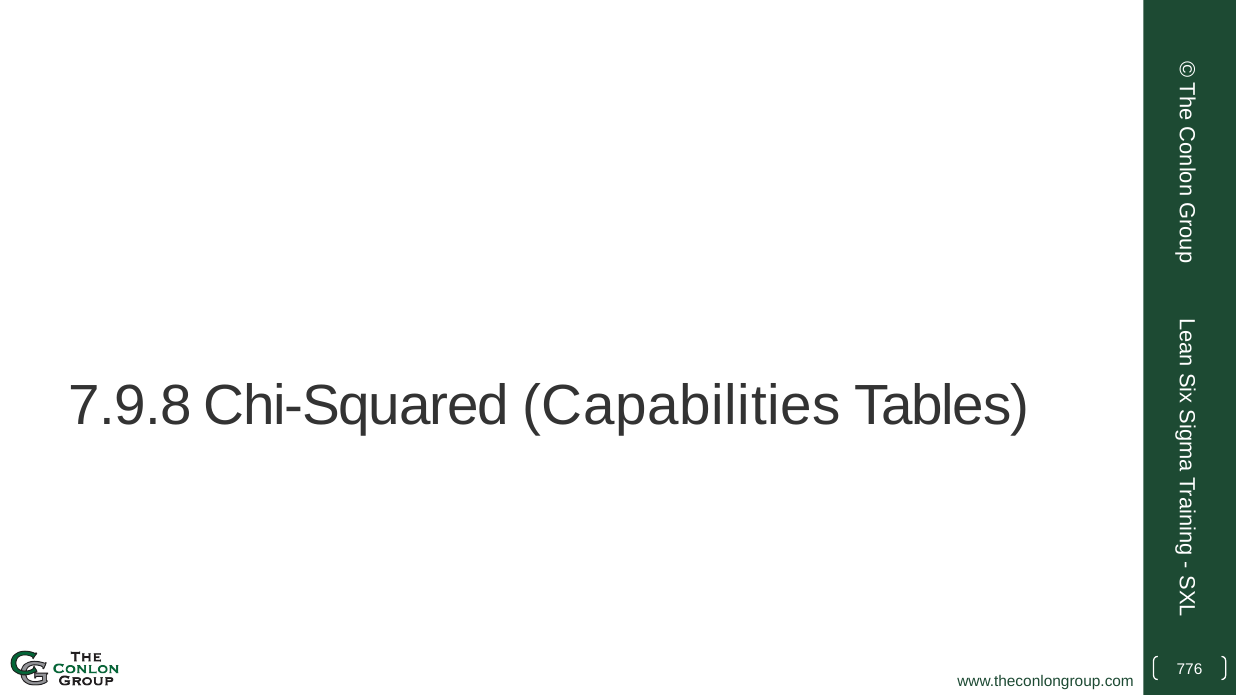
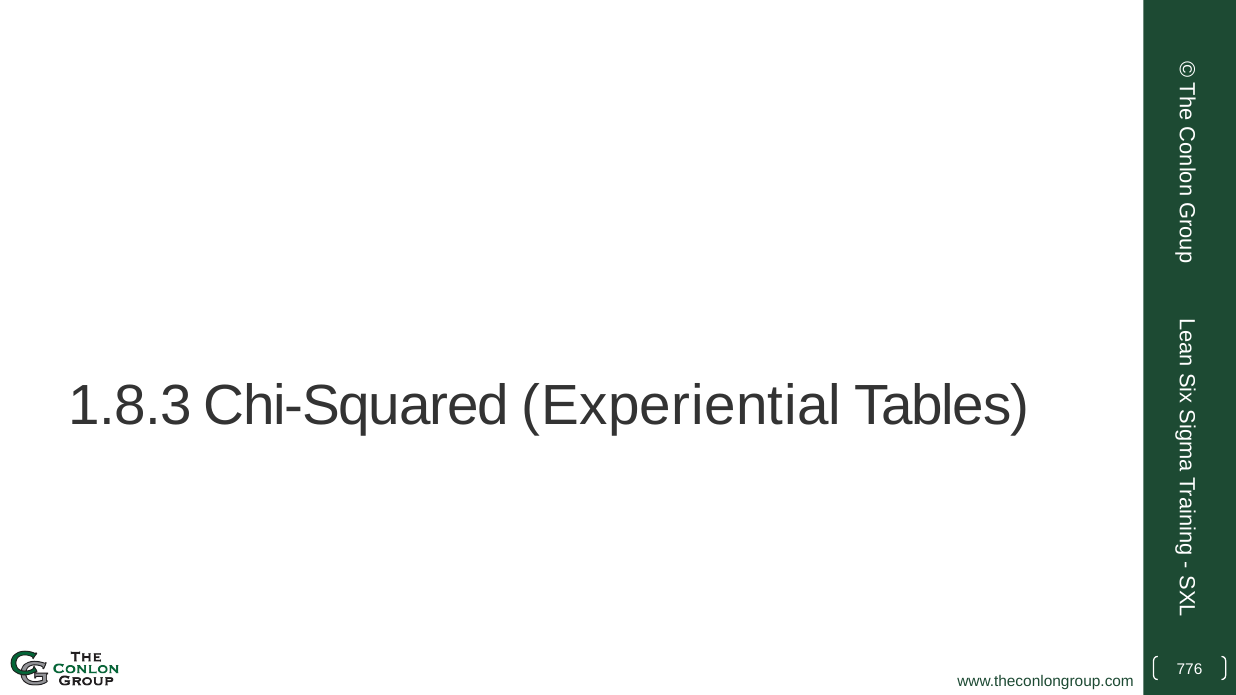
7.9.8: 7.9.8 -> 1.8.3
Capabilities: Capabilities -> Experiential
